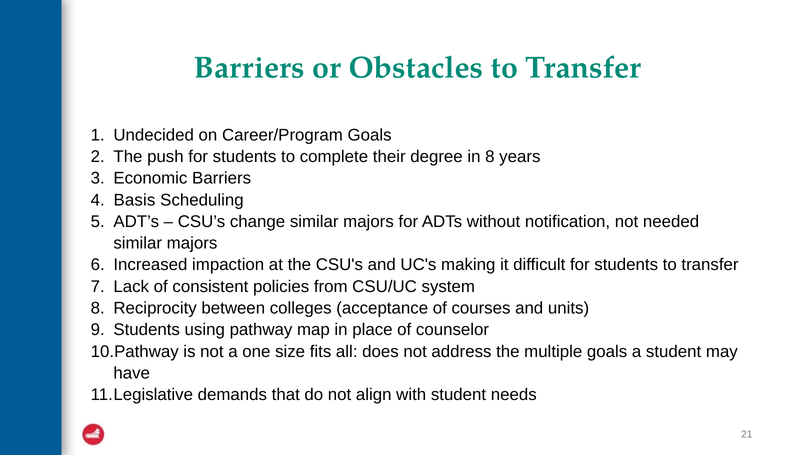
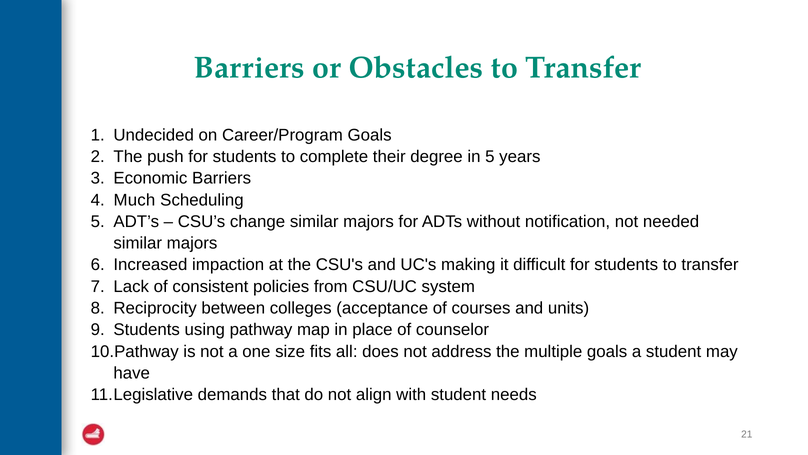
in 8: 8 -> 5
Basis: Basis -> Much
